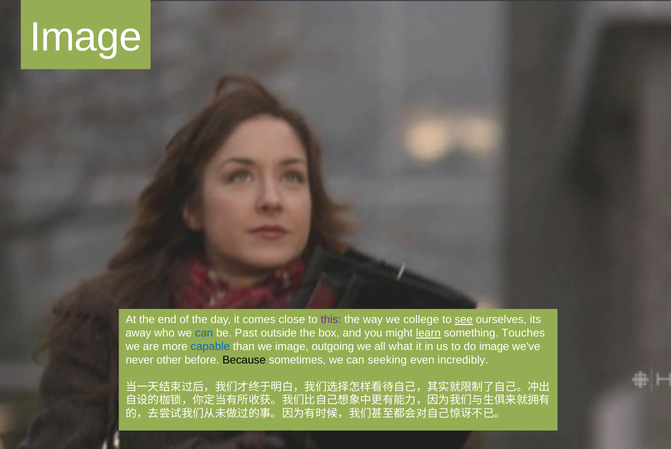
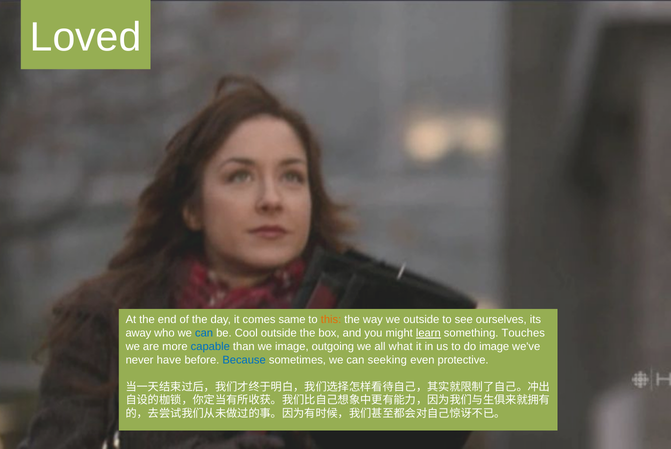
Image at (86, 37): Image -> Loved
close: close -> same
this colour: purple -> orange
we college: college -> outside
see underline: present -> none
Past: Past -> Cool
other: other -> have
Because colour: black -> blue
incredibly: incredibly -> protective
